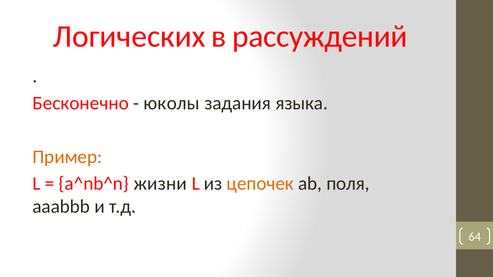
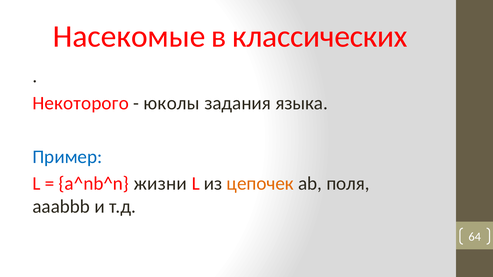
Логических: Логических -> Насекомые
рассуждений: рассуждений -> классических
Бесконечно: Бесконечно -> Некоторого
Пример colour: orange -> blue
